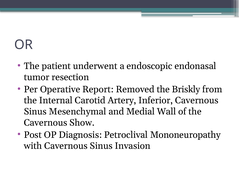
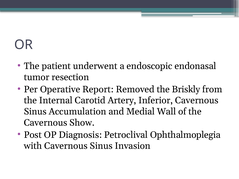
Mesenchymal: Mesenchymal -> Accumulation
Mononeuropathy: Mononeuropathy -> Ophthalmoplegia
